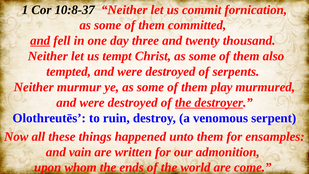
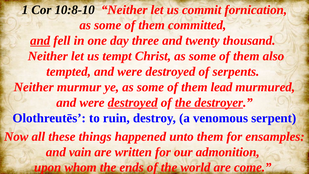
10:8-37: 10:8-37 -> 10:8-10
play: play -> lead
destroyed at (133, 102) underline: none -> present
